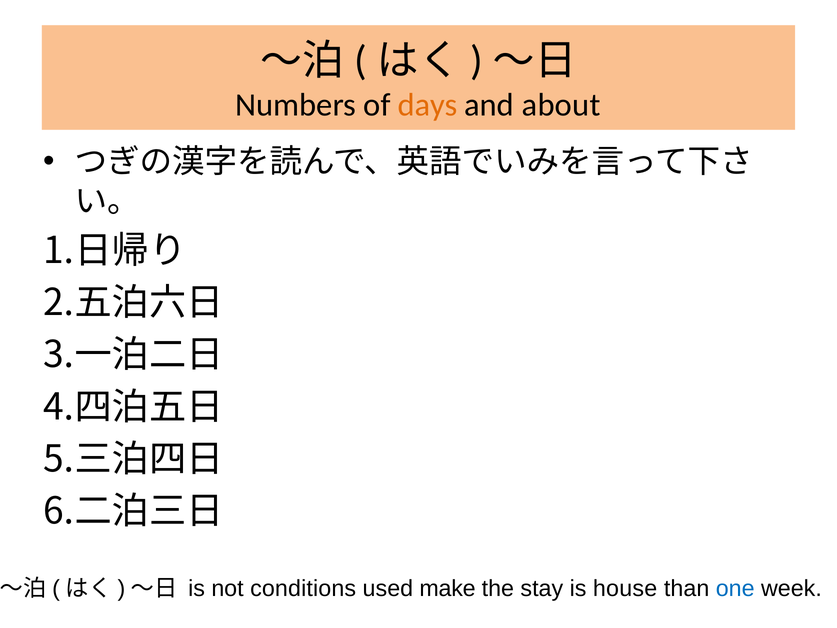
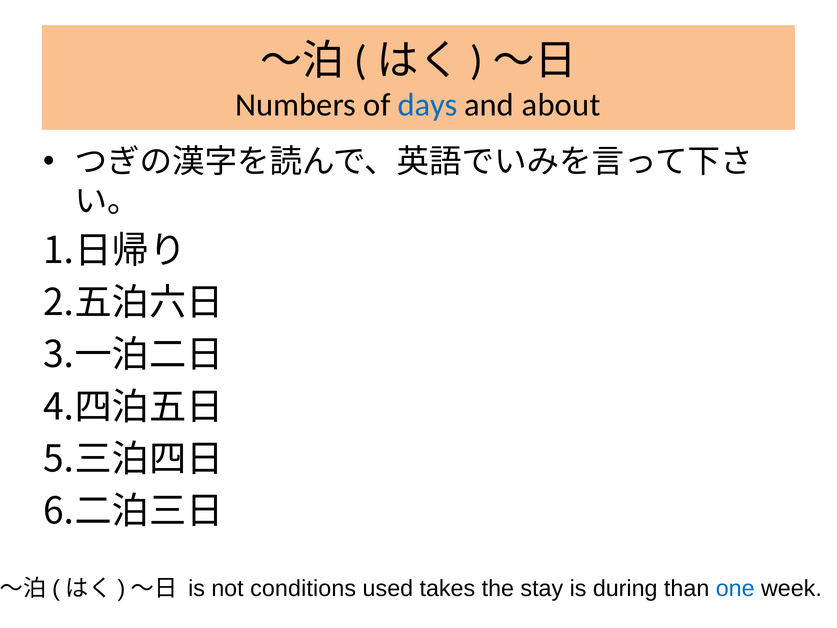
days colour: orange -> blue
make: make -> takes
house: house -> during
